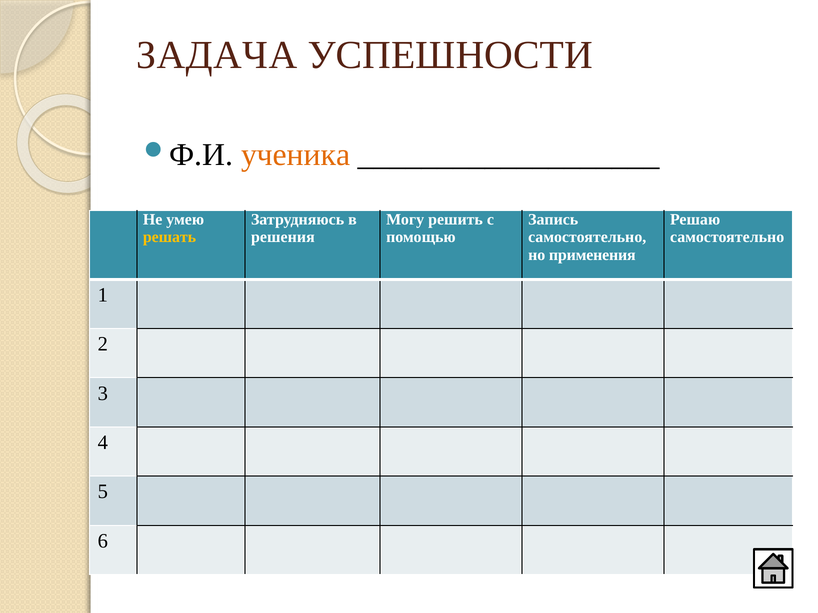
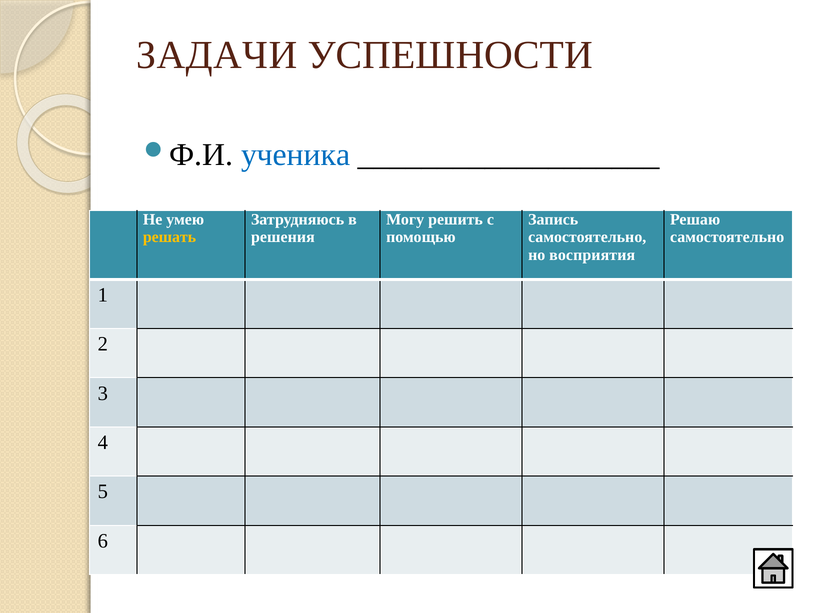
ЗАДАЧА: ЗАДАЧА -> ЗАДАЧИ
ученика colour: orange -> blue
применения: применения -> восприятия
